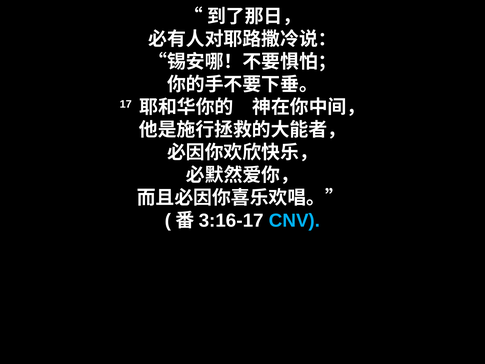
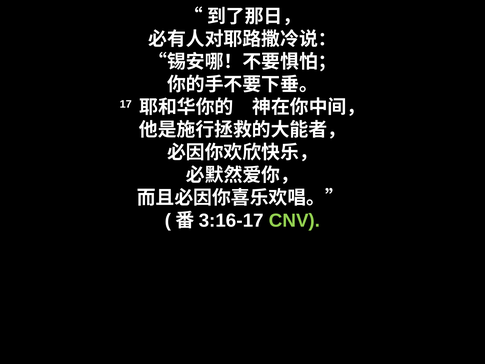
CNV colour: light blue -> light green
